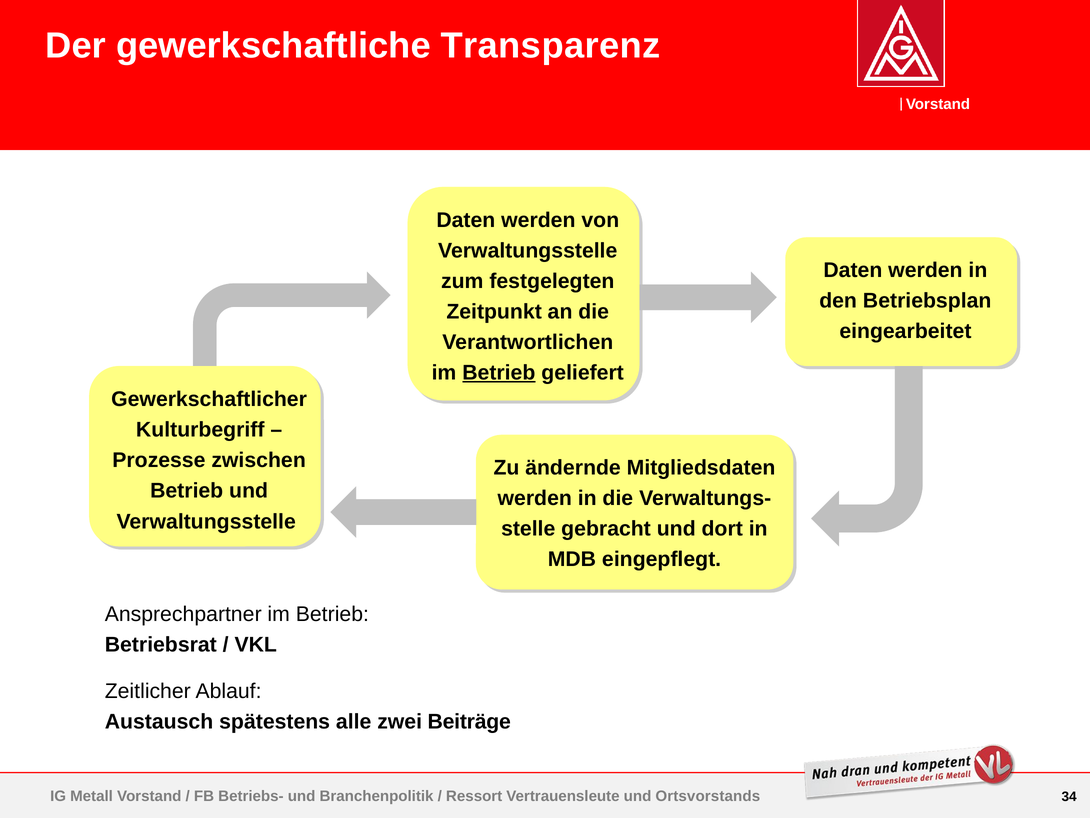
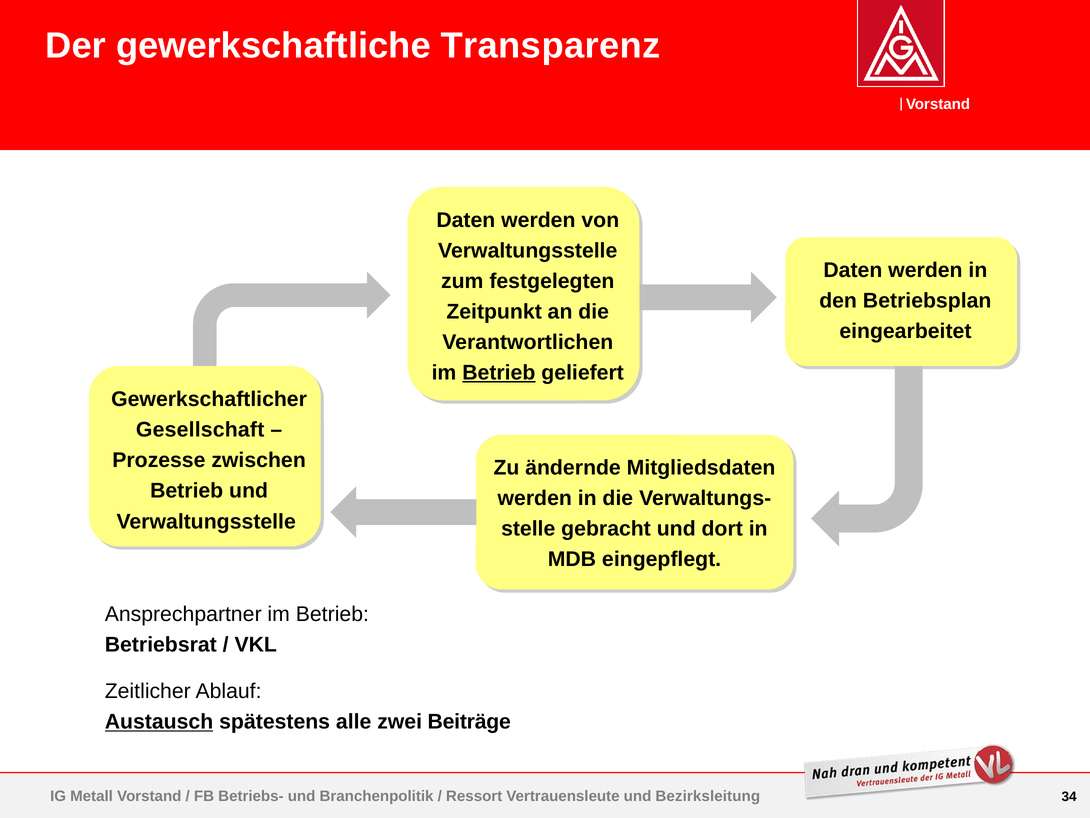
Kulturbegriff: Kulturbegriff -> Gesellschaft
Austausch underline: none -> present
Ortsvorstands: Ortsvorstands -> Bezirksleitung
